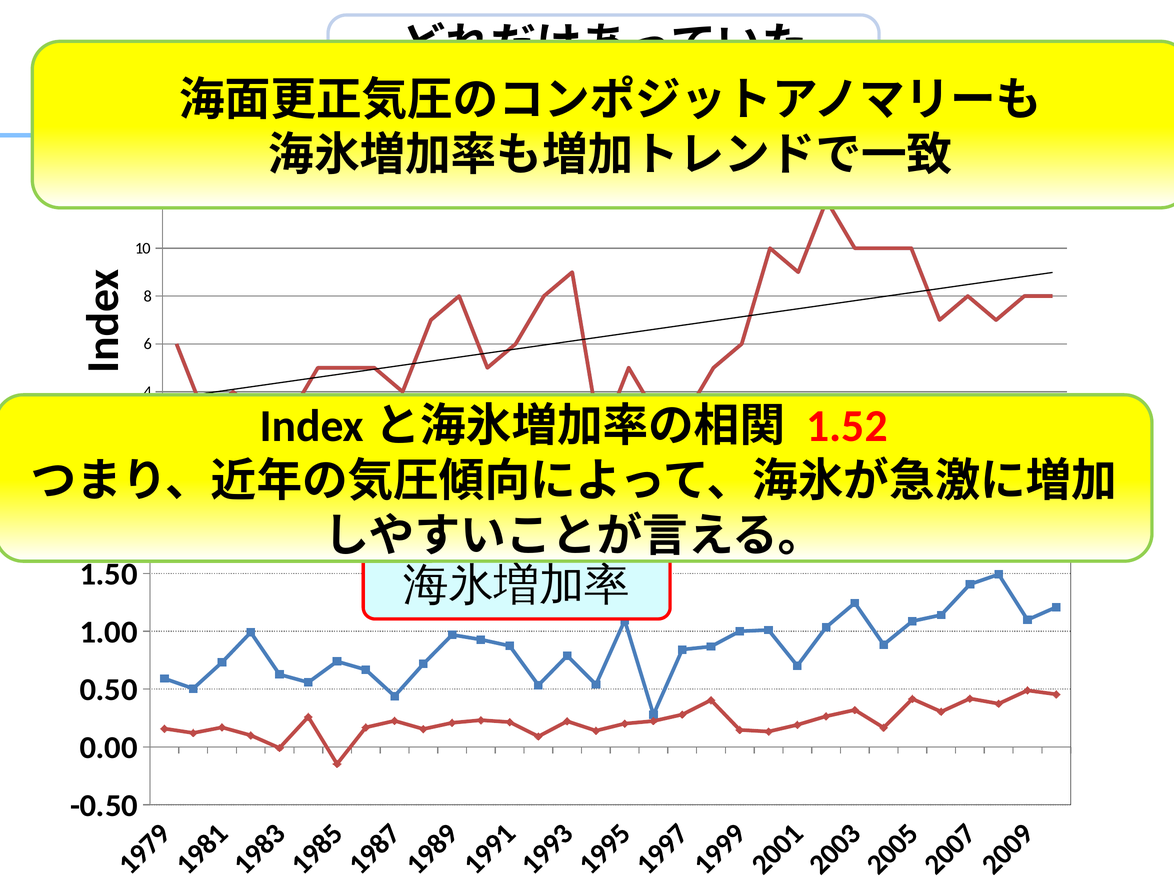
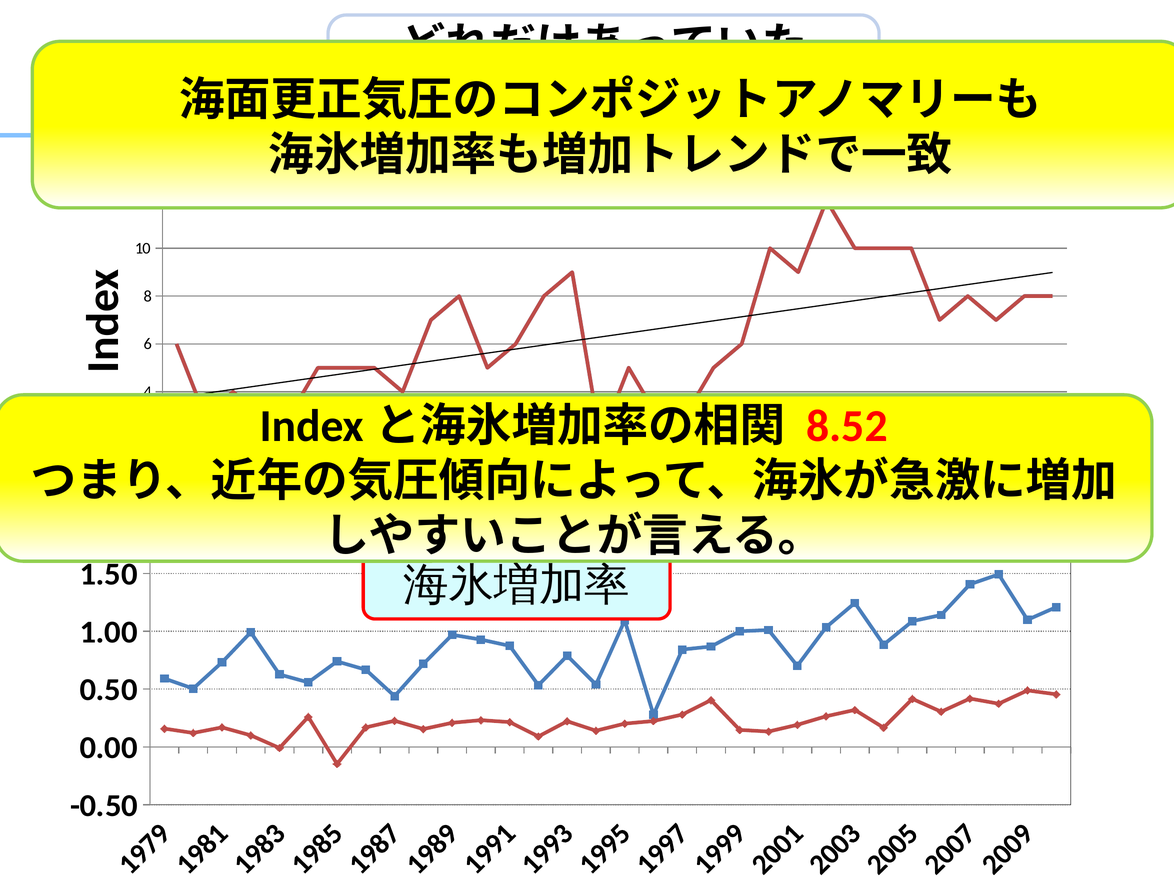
1.52: 1.52 -> 8.52
